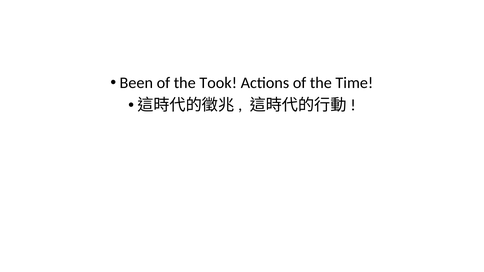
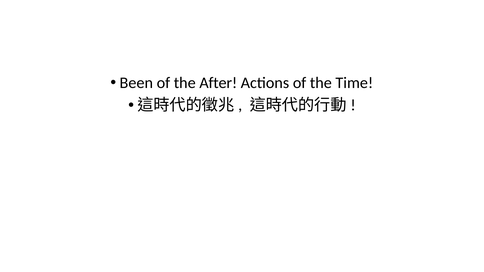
Took: Took -> After
